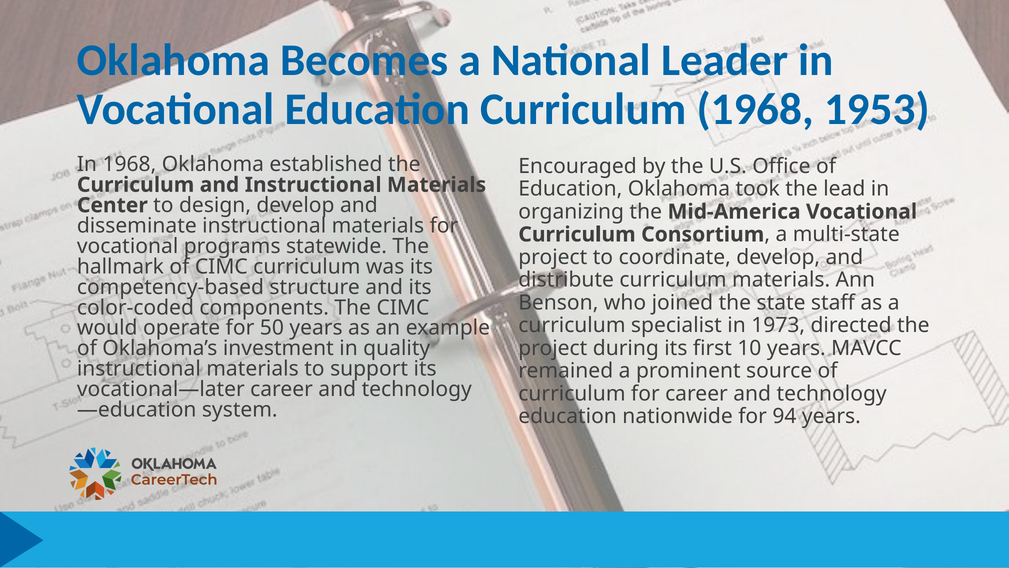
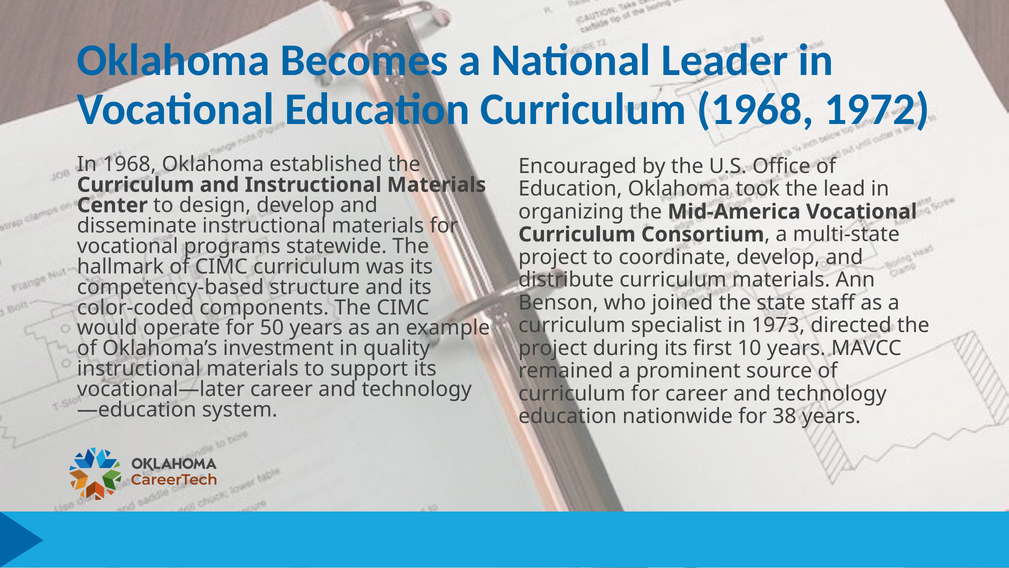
1953: 1953 -> 1972
94: 94 -> 38
